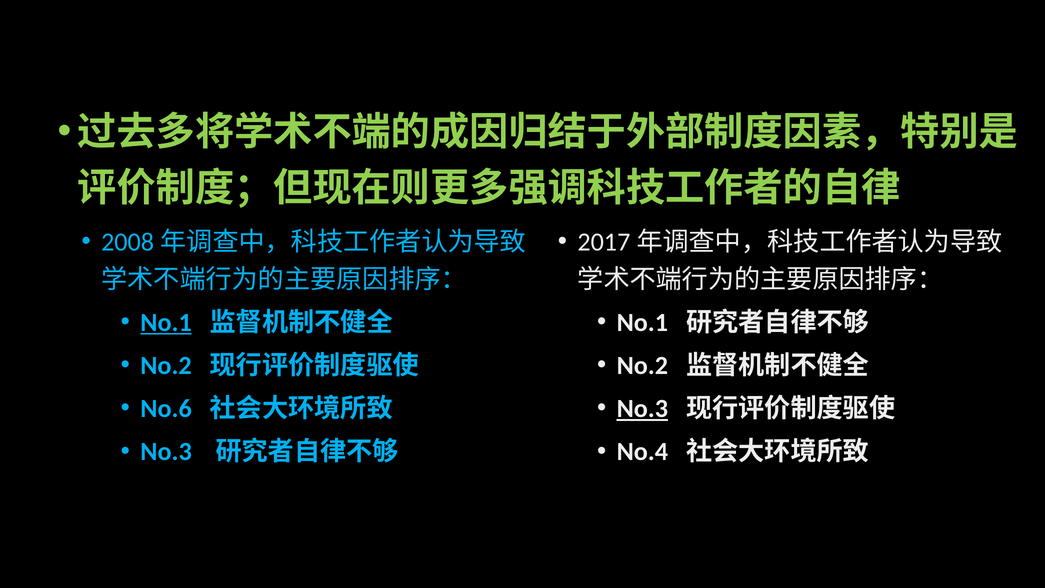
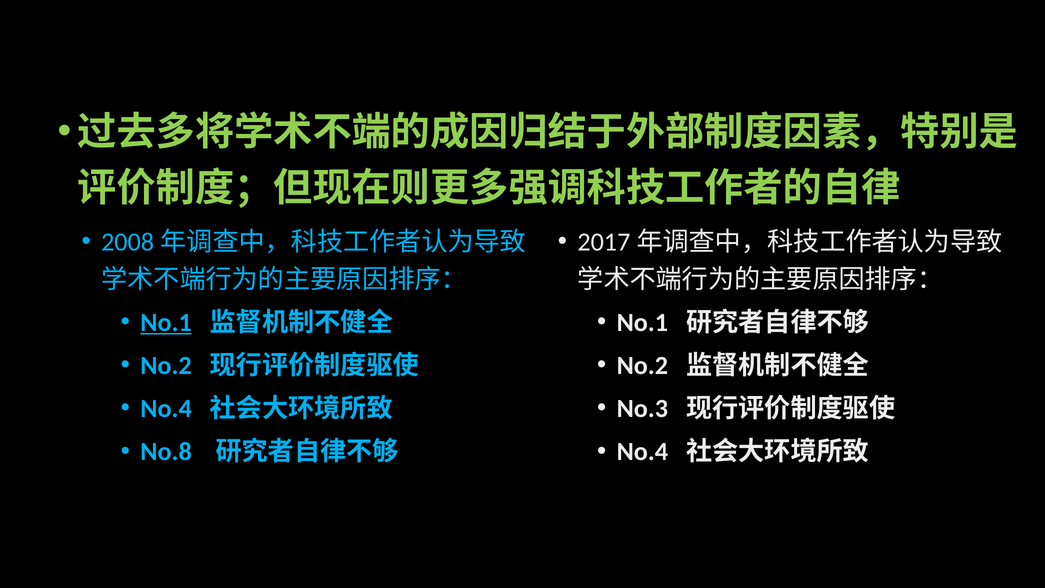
No.6 at (166, 409): No.6 -> No.4
No.3 at (642, 409) underline: present -> none
No.3 at (166, 452): No.3 -> No.8
